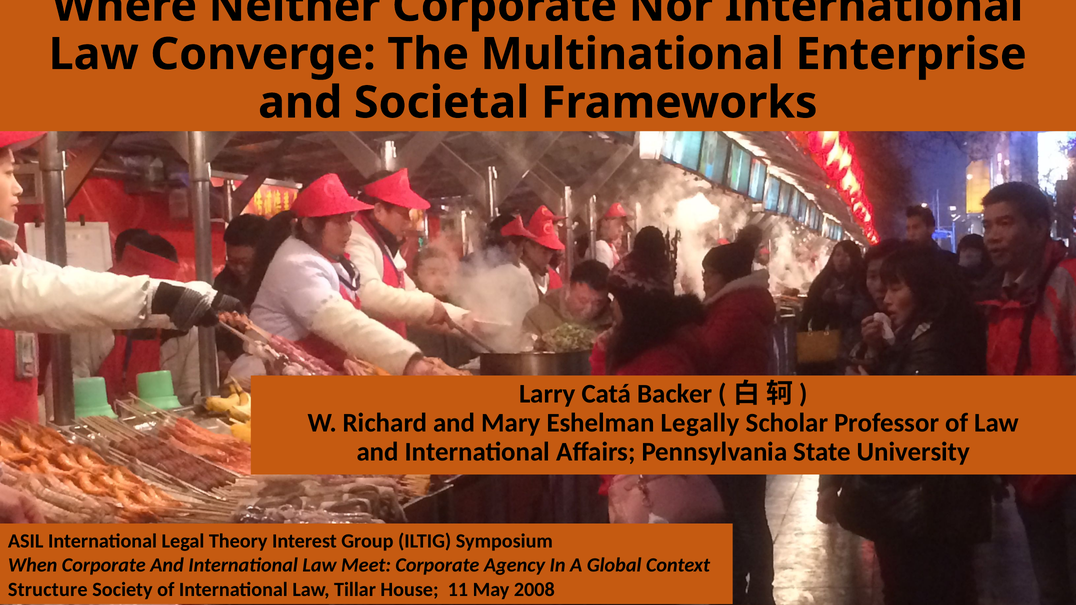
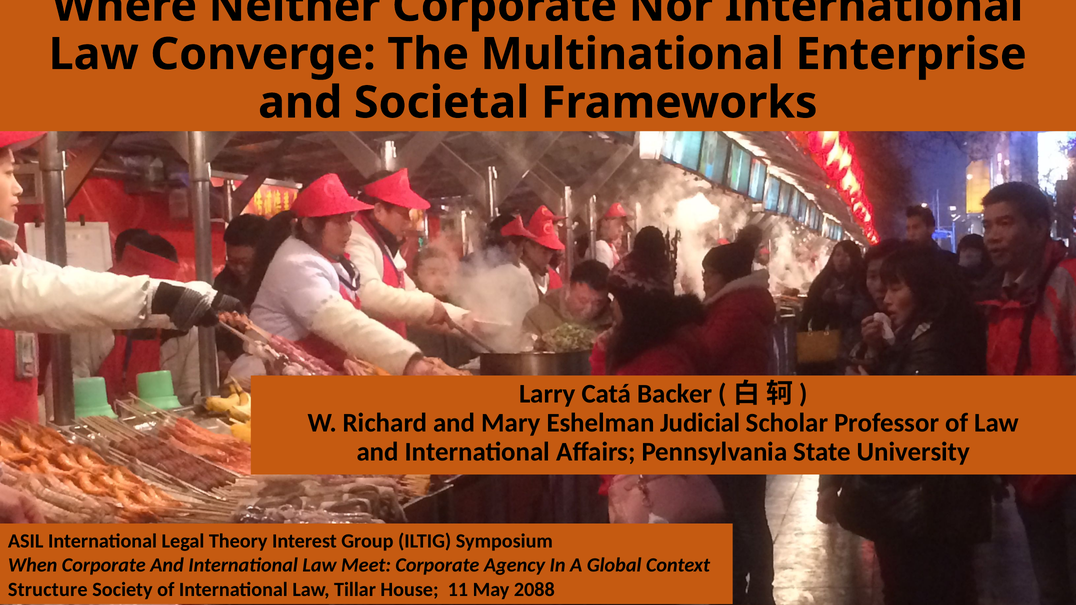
Legally: Legally -> Judicial
2008: 2008 -> 2088
